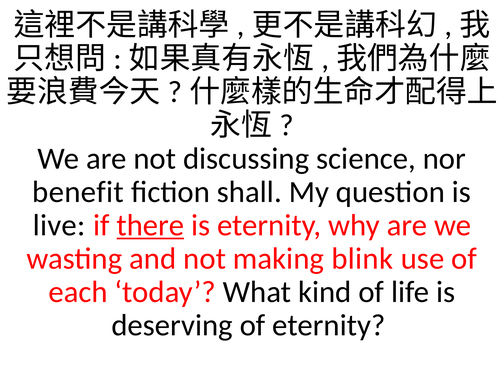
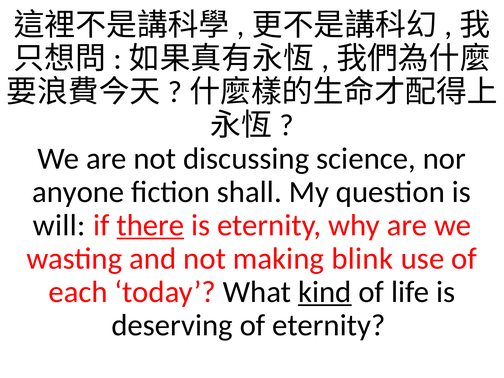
benefit: benefit -> anyone
live: live -> will
kind underline: none -> present
